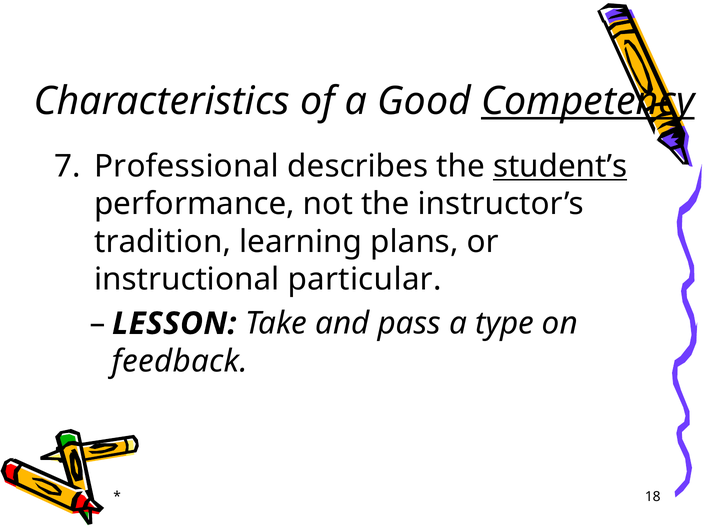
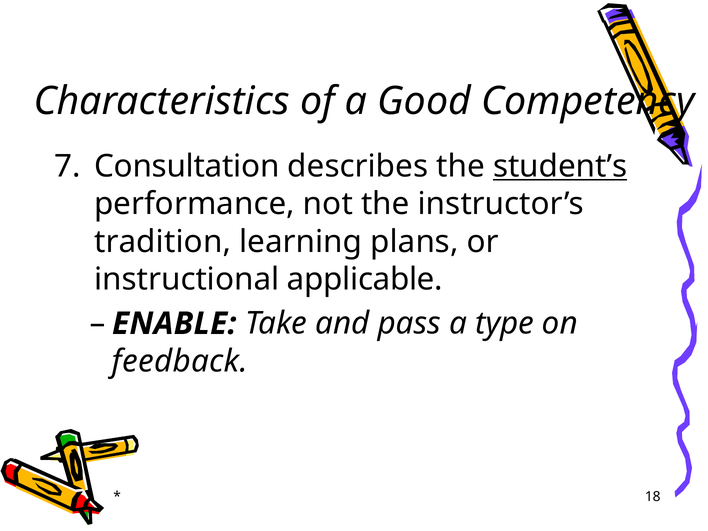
Competency underline: present -> none
Professional: Professional -> Consultation
particular: particular -> applicable
LESSON: LESSON -> ENABLE
